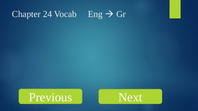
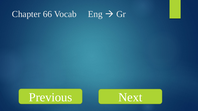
24: 24 -> 66
